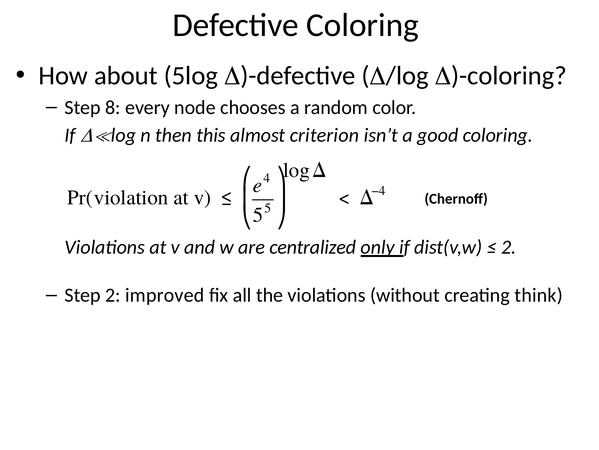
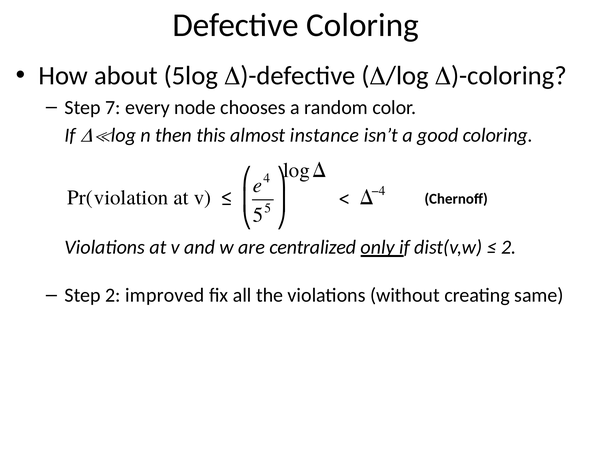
8: 8 -> 7
criterion: criterion -> instance
think: think -> same
